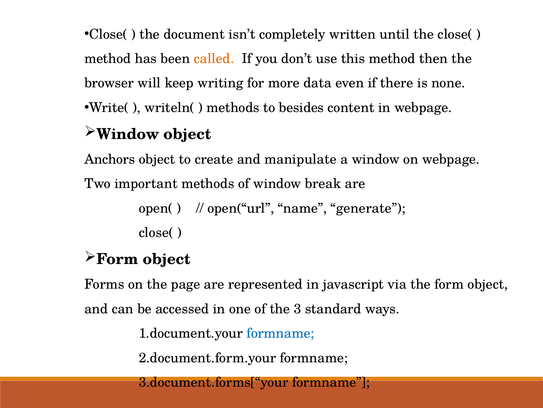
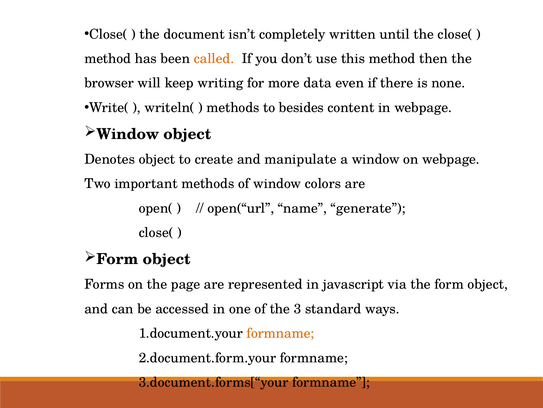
Anchors: Anchors -> Denotes
break: break -> colors
formname at (280, 333) colour: blue -> orange
